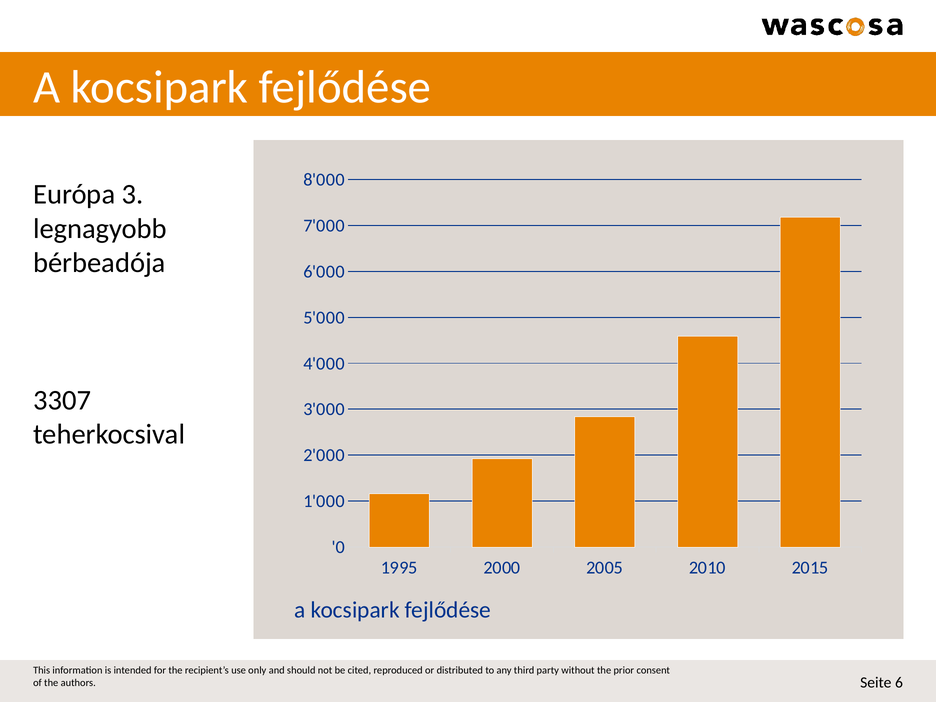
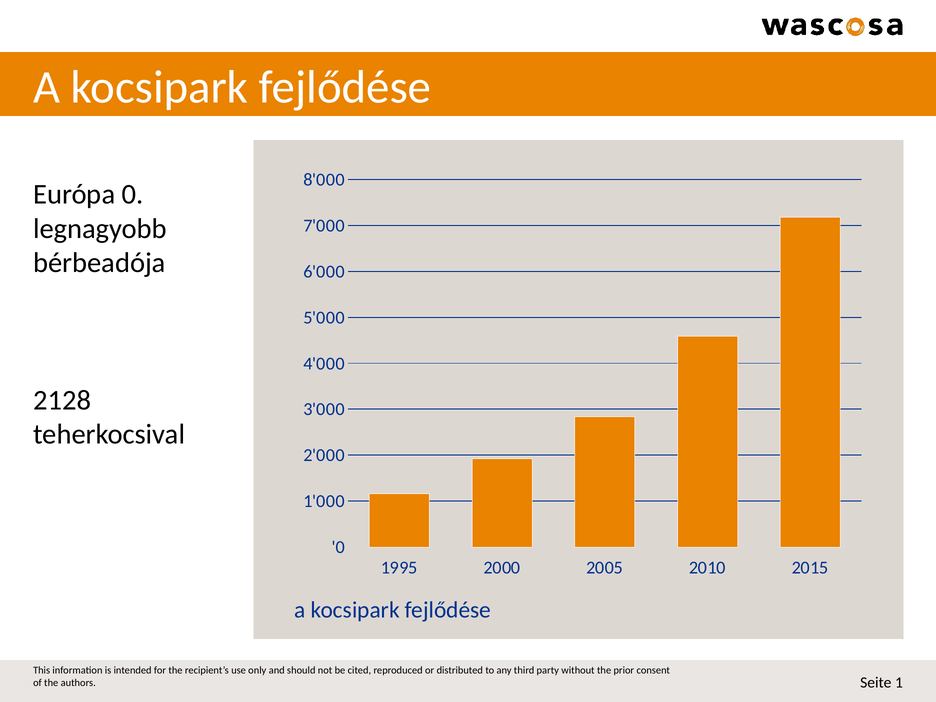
Európa 3: 3 -> 0
3307: 3307 -> 2128
6: 6 -> 1
